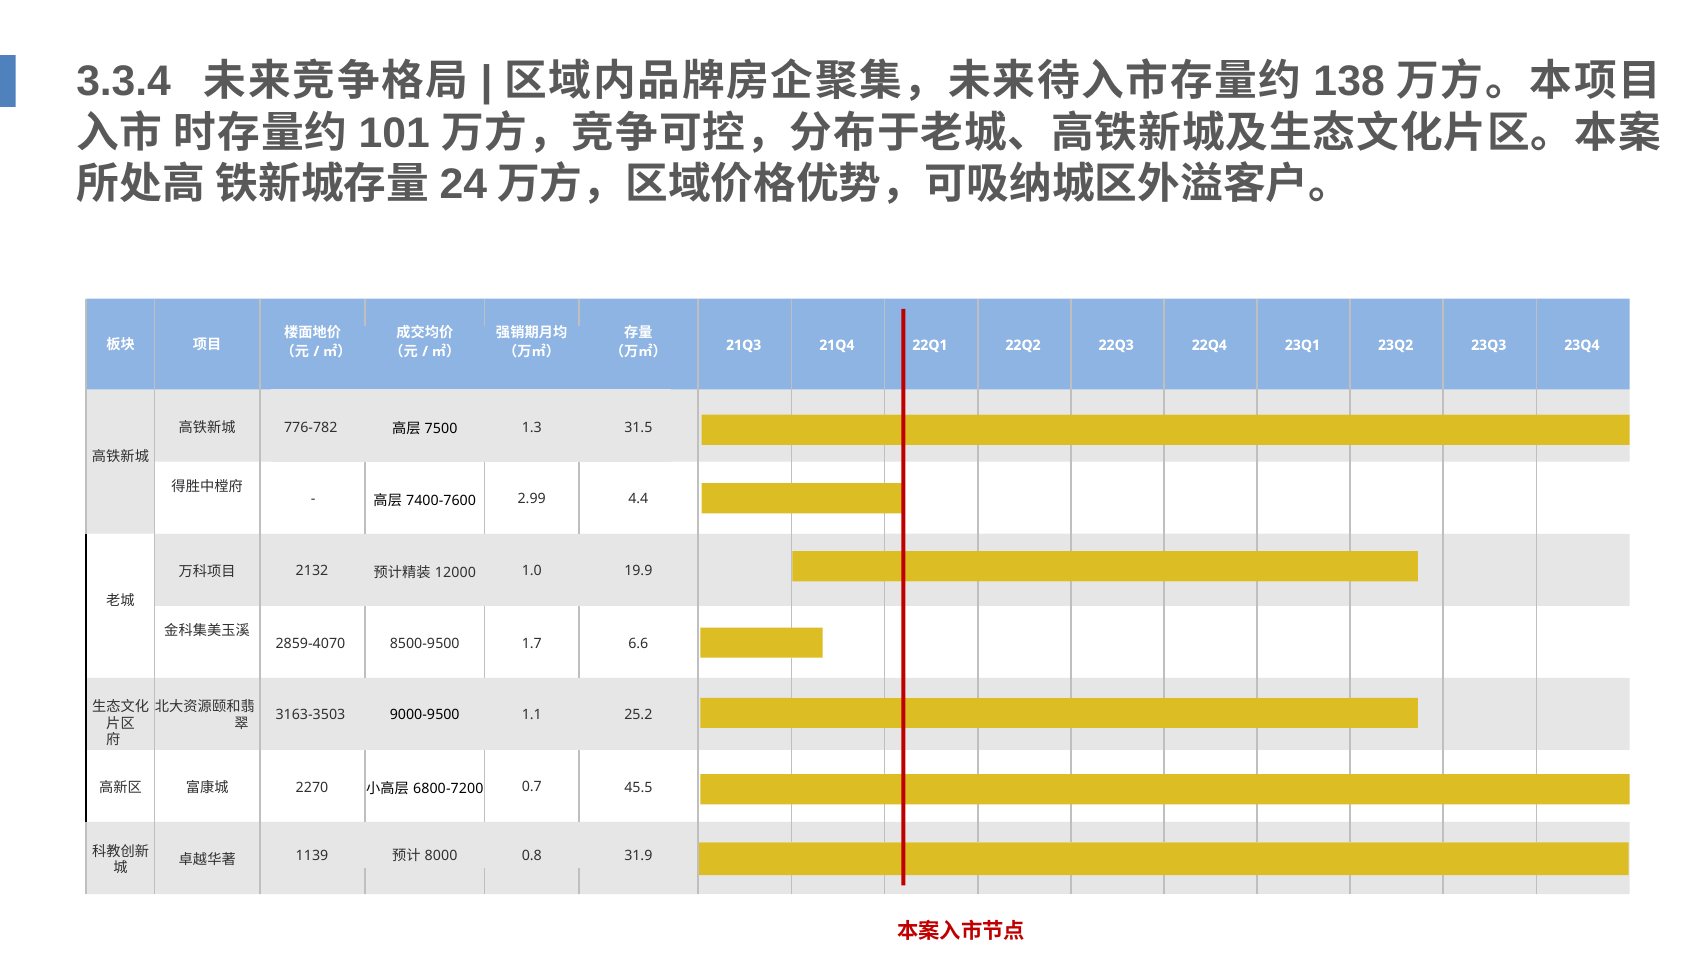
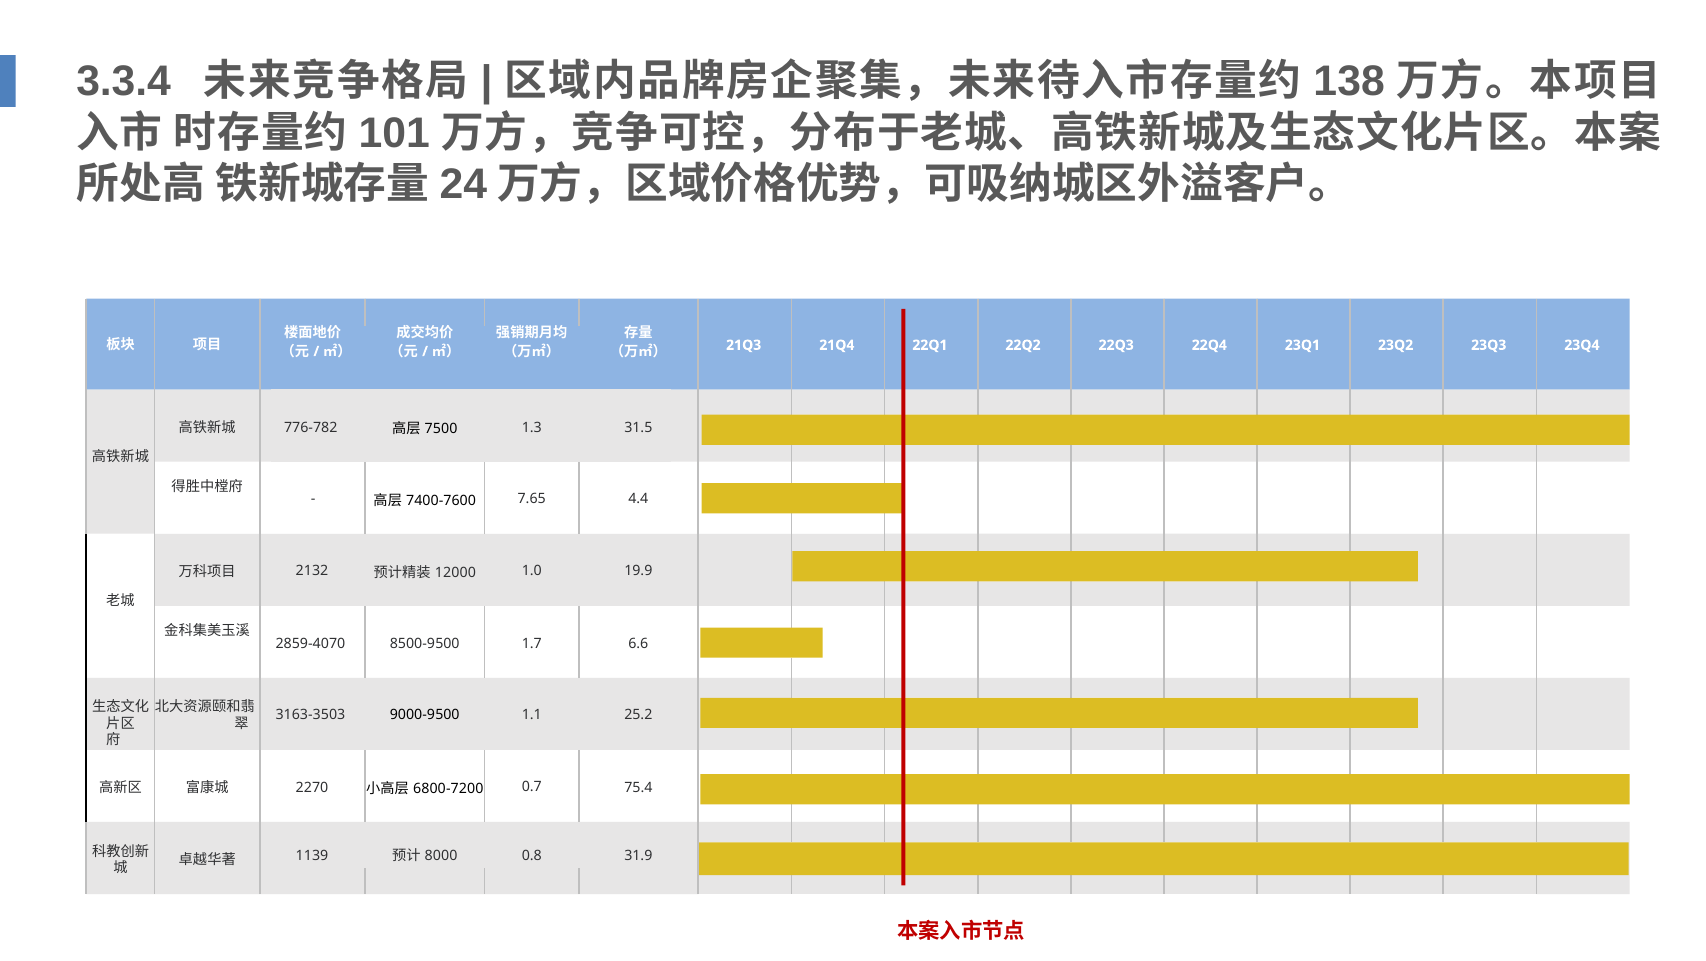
2.99: 2.99 -> 7.65
45.5: 45.5 -> 75.4
